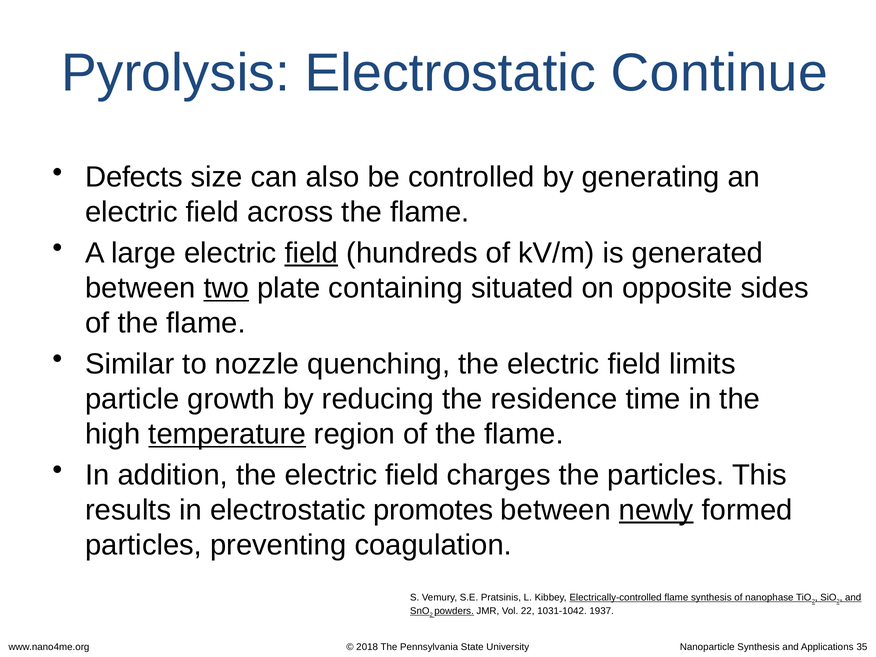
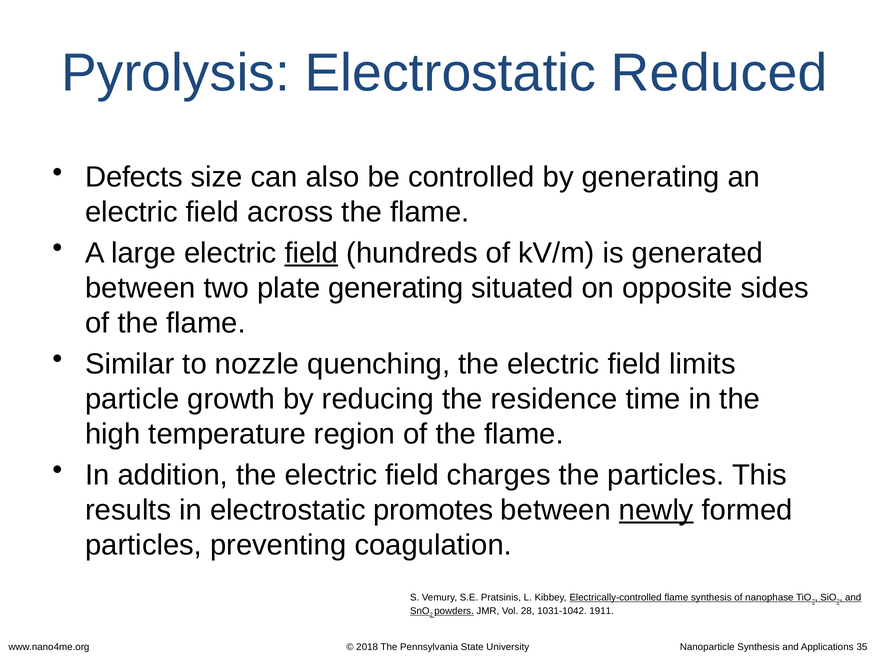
Continue: Continue -> Reduced
two underline: present -> none
plate containing: containing -> generating
temperature underline: present -> none
22: 22 -> 28
1937: 1937 -> 1911
